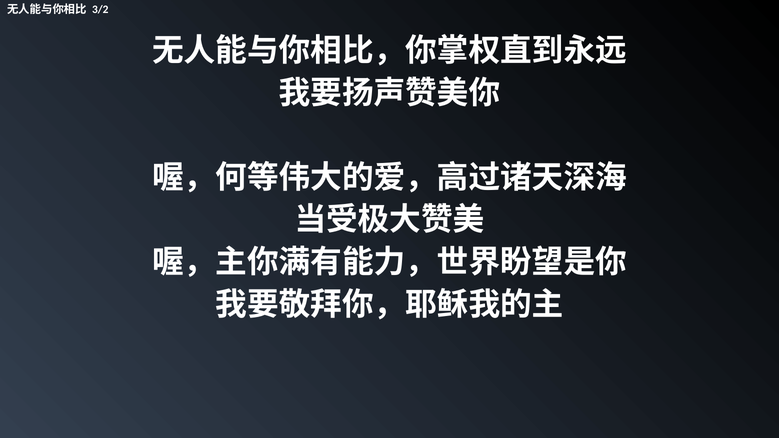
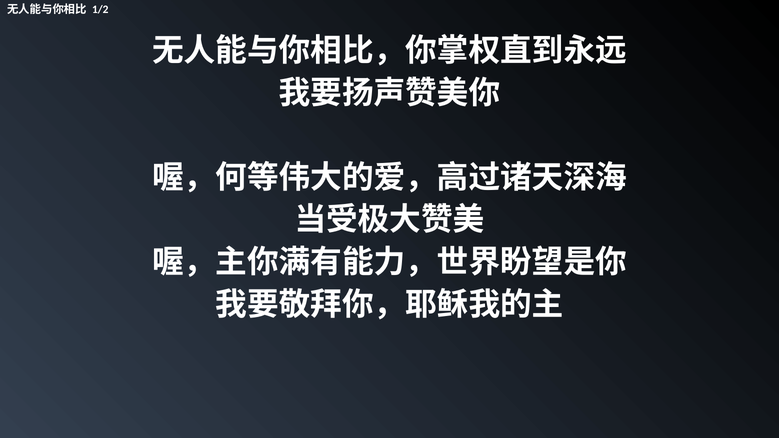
3/2: 3/2 -> 1/2
